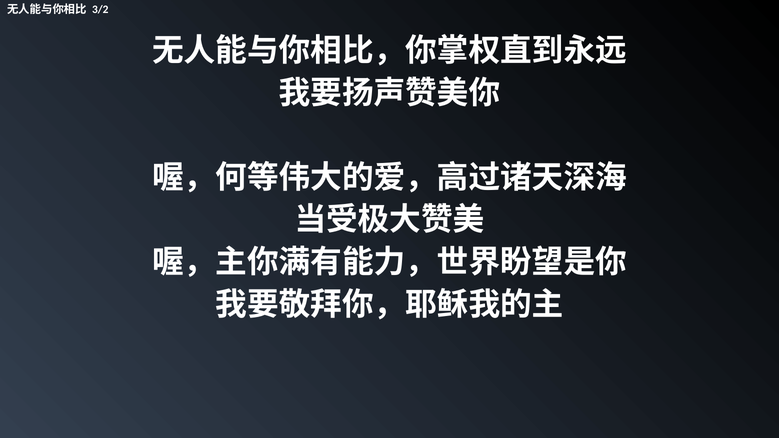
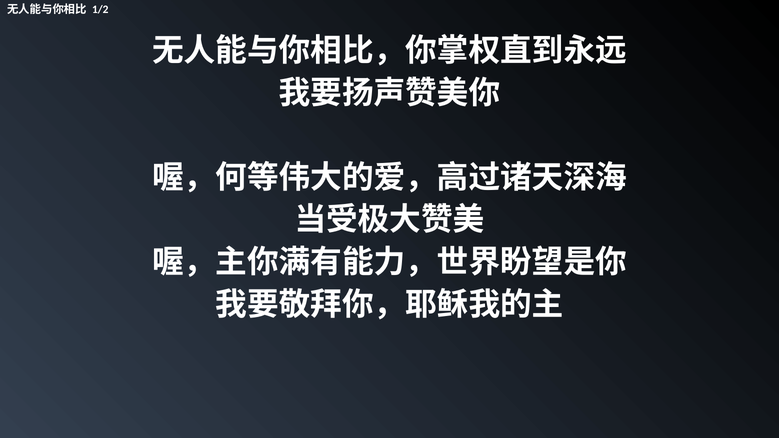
3/2: 3/2 -> 1/2
